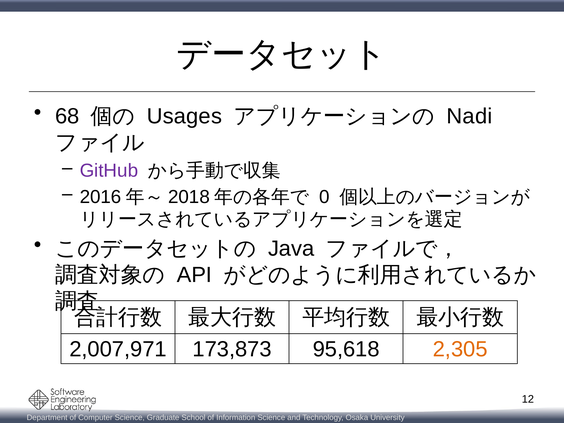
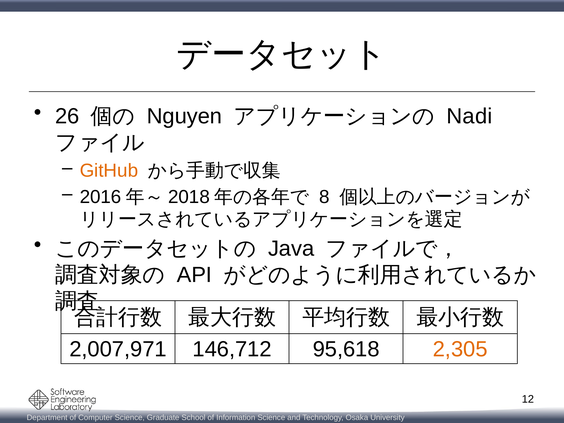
68: 68 -> 26
Usages: Usages -> Nguyen
GitHub colour: purple -> orange
0: 0 -> 8
173,873: 173,873 -> 146,712
